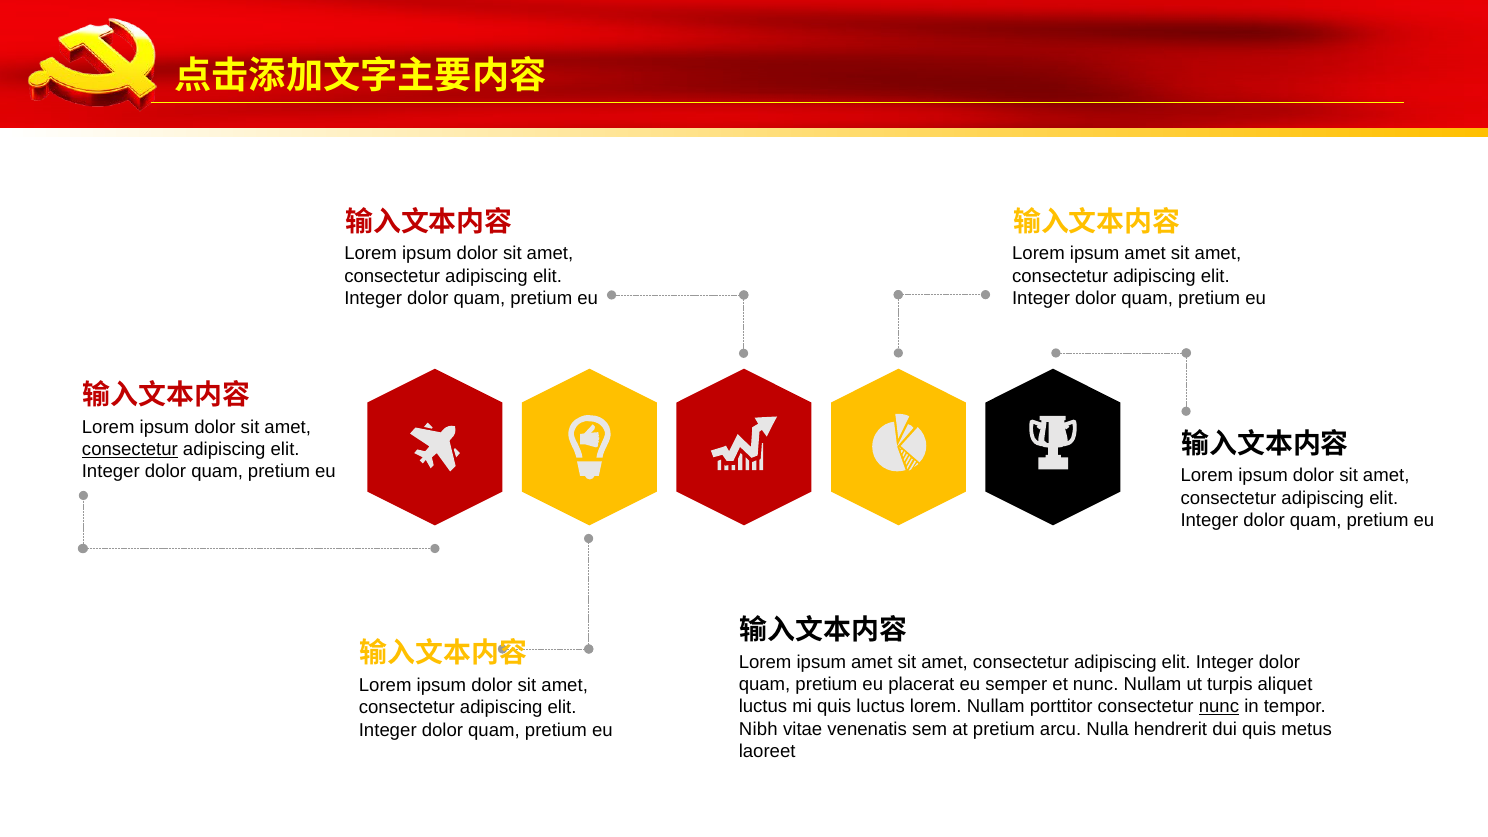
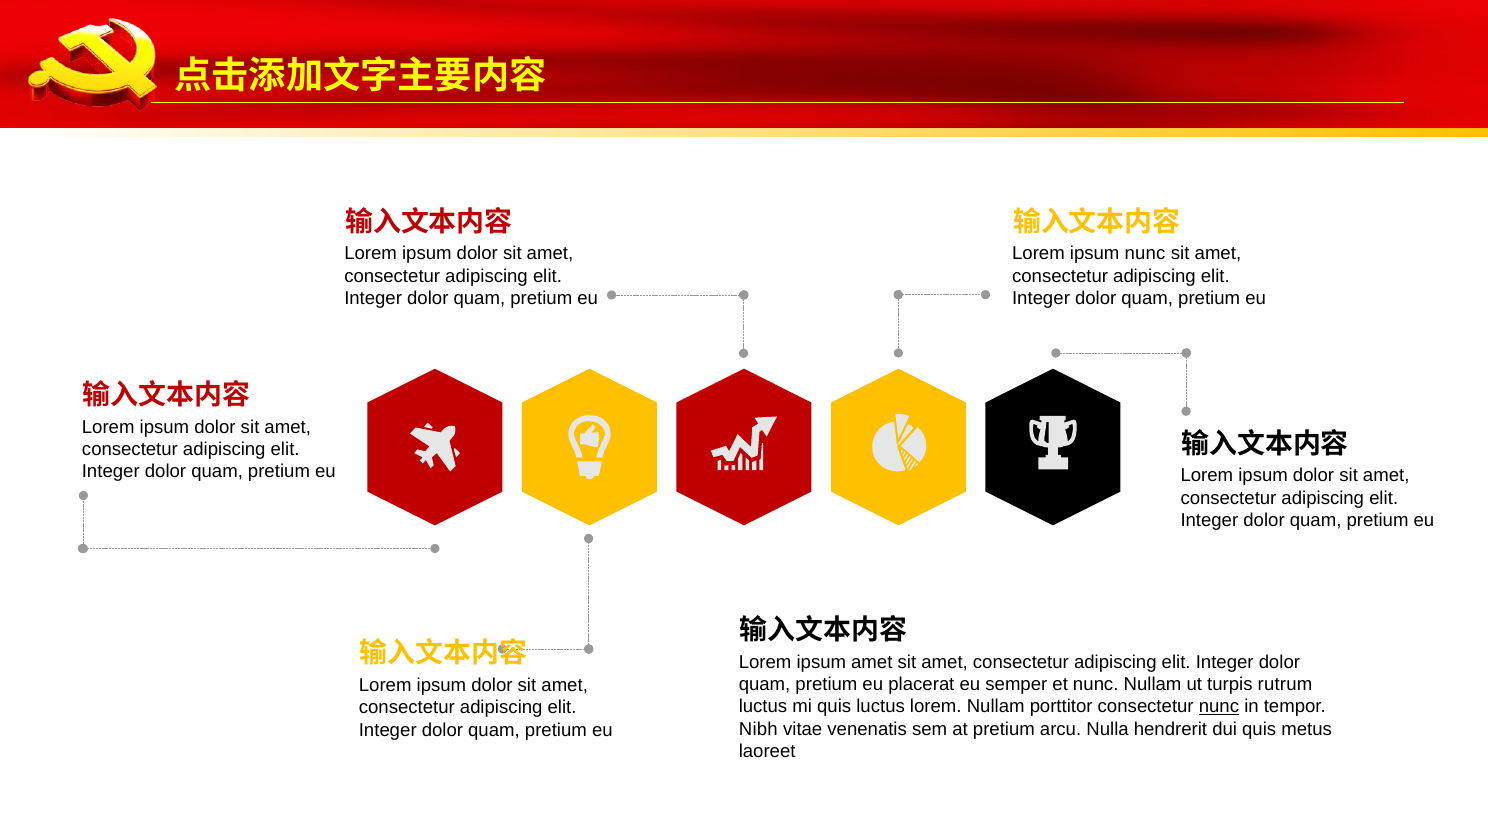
amet at (1145, 254): amet -> nunc
consectetur at (130, 449) underline: present -> none
aliquet: aliquet -> rutrum
